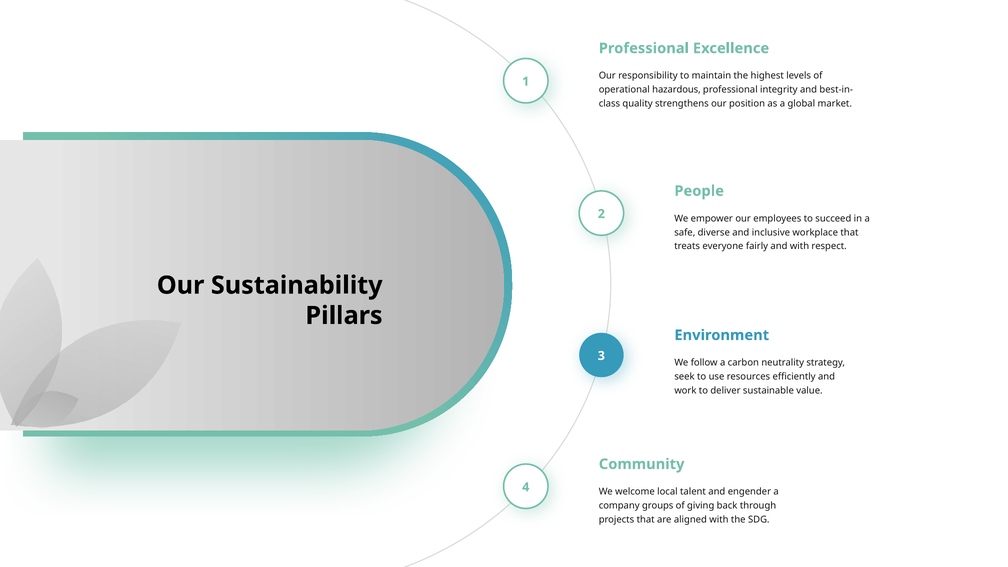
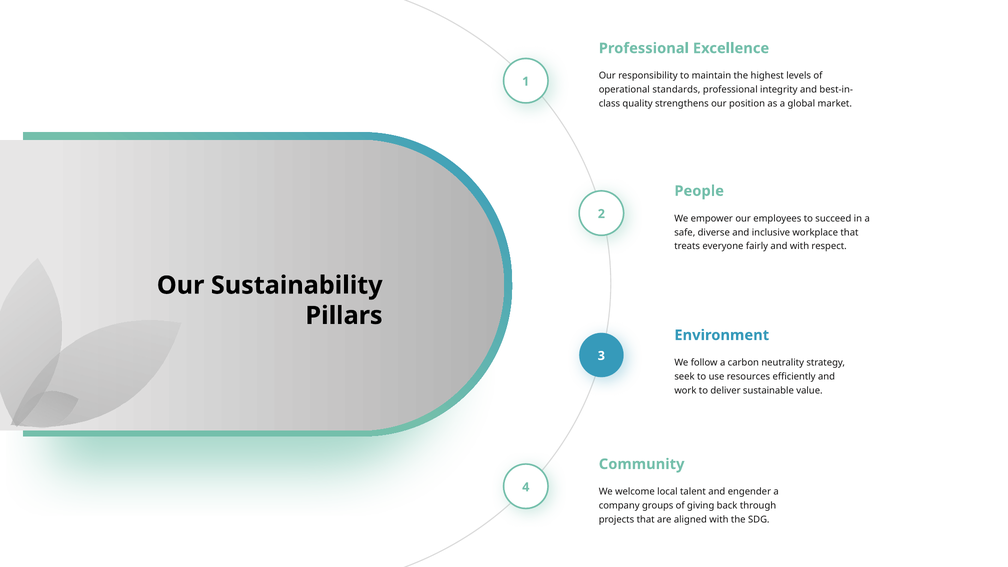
hazardous: hazardous -> standards
